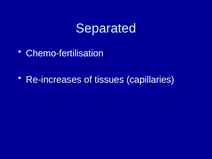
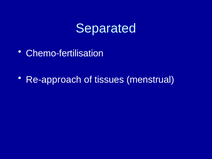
Re-increases: Re-increases -> Re-approach
capillaries: capillaries -> menstrual
